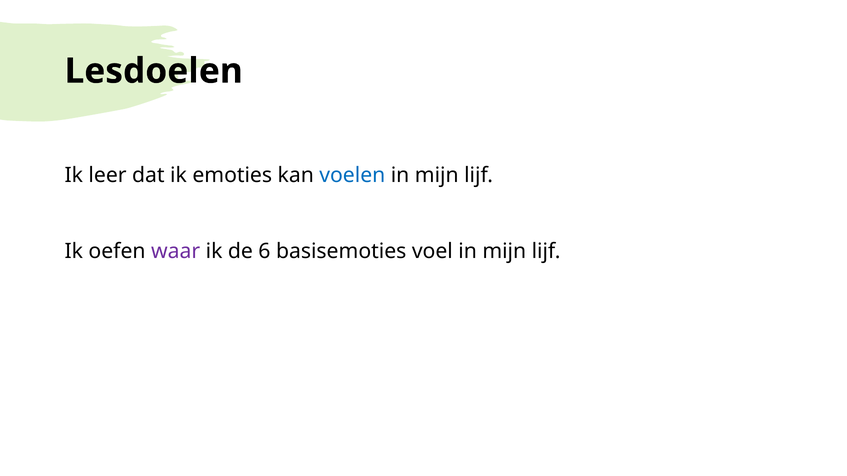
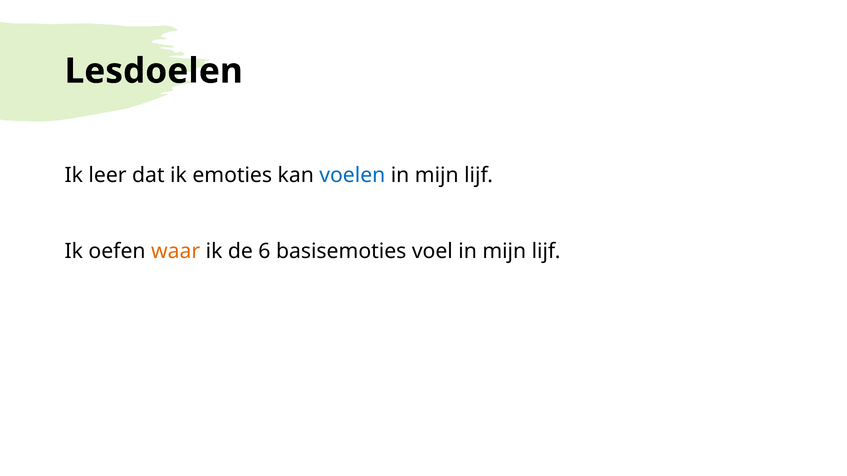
waar colour: purple -> orange
